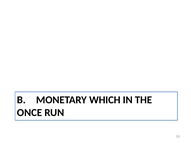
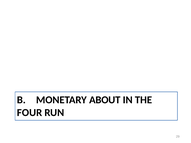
WHICH: WHICH -> ABOUT
ONCE: ONCE -> FOUR
